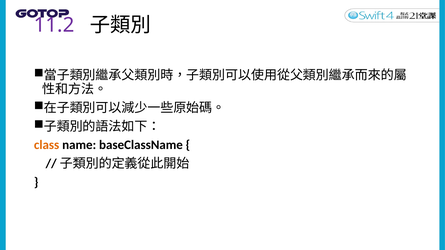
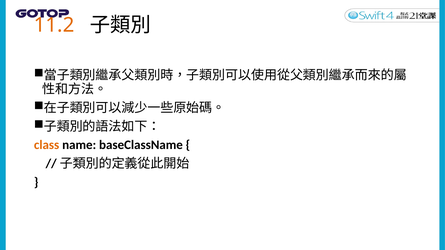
11.2 colour: purple -> orange
